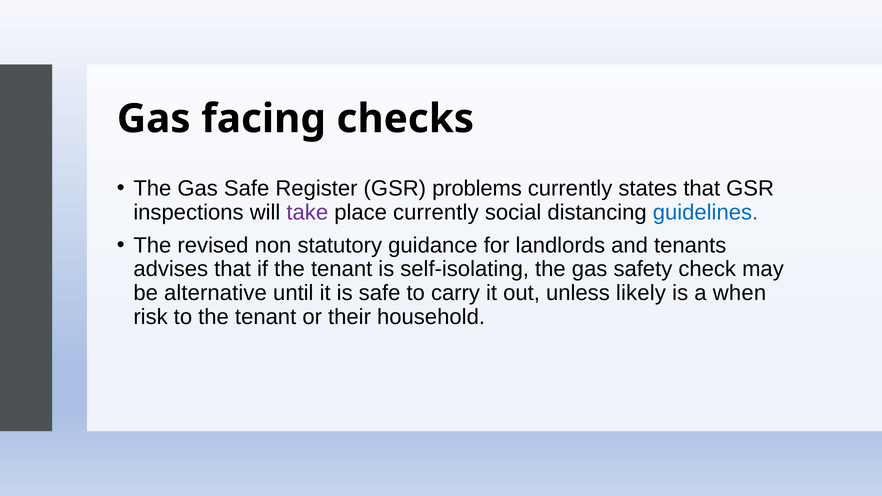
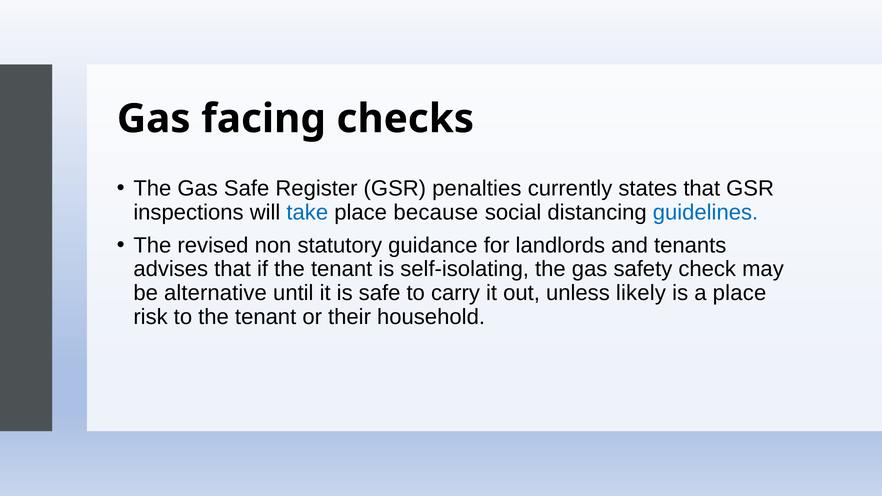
problems: problems -> penalties
take colour: purple -> blue
place currently: currently -> because
a when: when -> place
